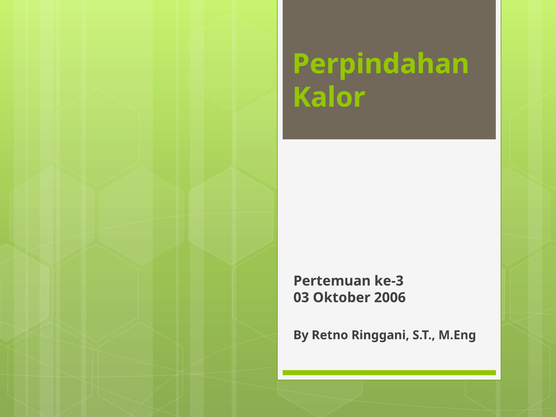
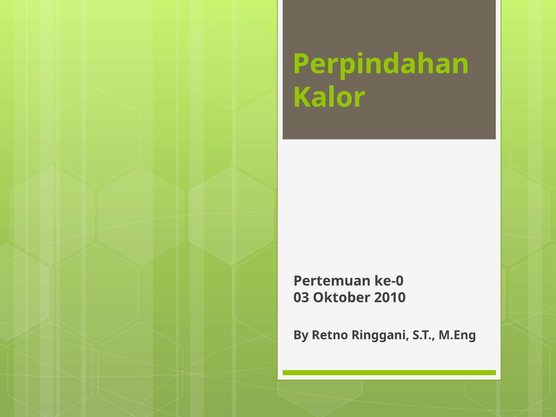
ke-3: ke-3 -> ke-0
2006: 2006 -> 2010
